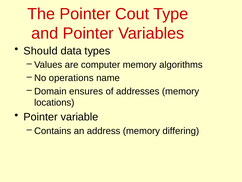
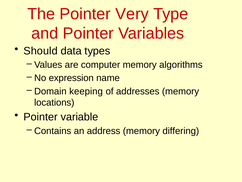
Cout: Cout -> Very
operations: operations -> expression
ensures: ensures -> keeping
